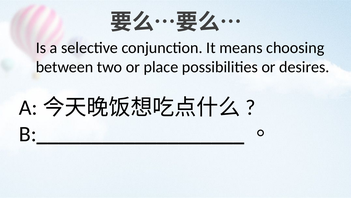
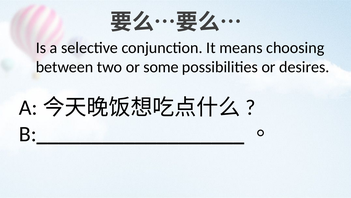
place: place -> some
